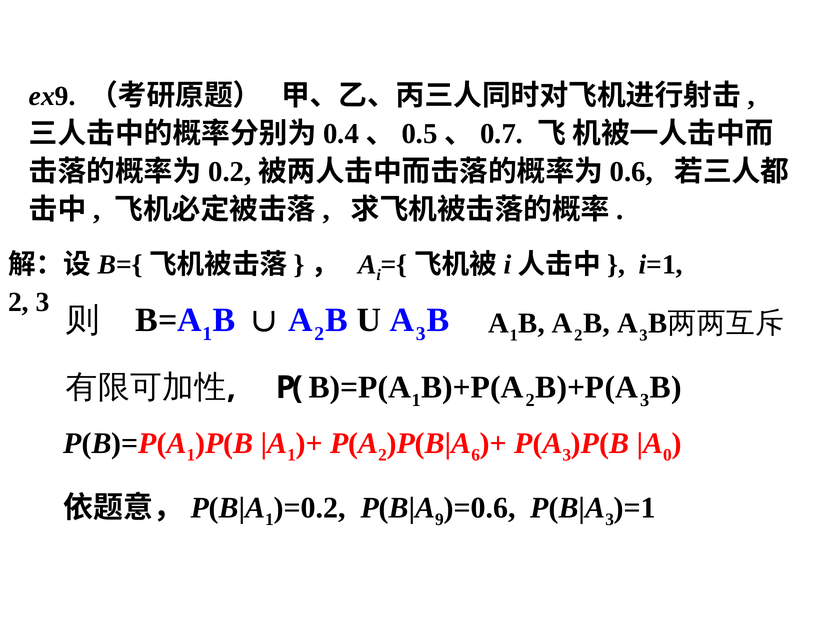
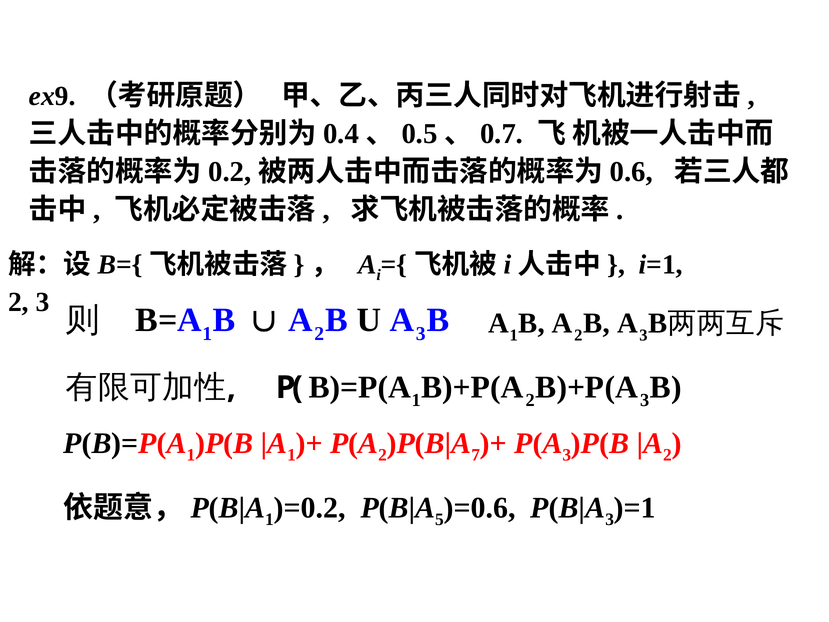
6: 6 -> 7
0 at (667, 455): 0 -> 2
9: 9 -> 5
